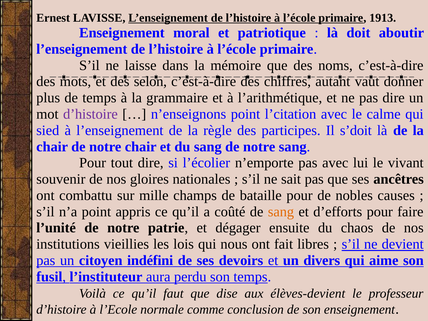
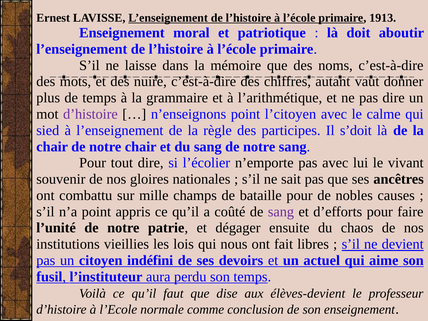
selon: selon -> nuire
l’citation: l’citation -> l’citoyen
sang at (281, 212) colour: orange -> purple
divers: divers -> actuel
